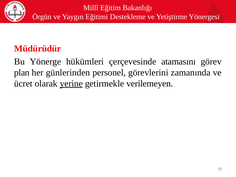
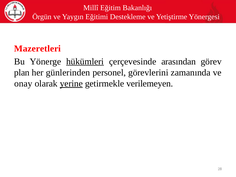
Müdürüdür: Müdürüdür -> Mazeretleri
hükümleri underline: none -> present
atamasını: atamasını -> arasından
ücret: ücret -> onay
